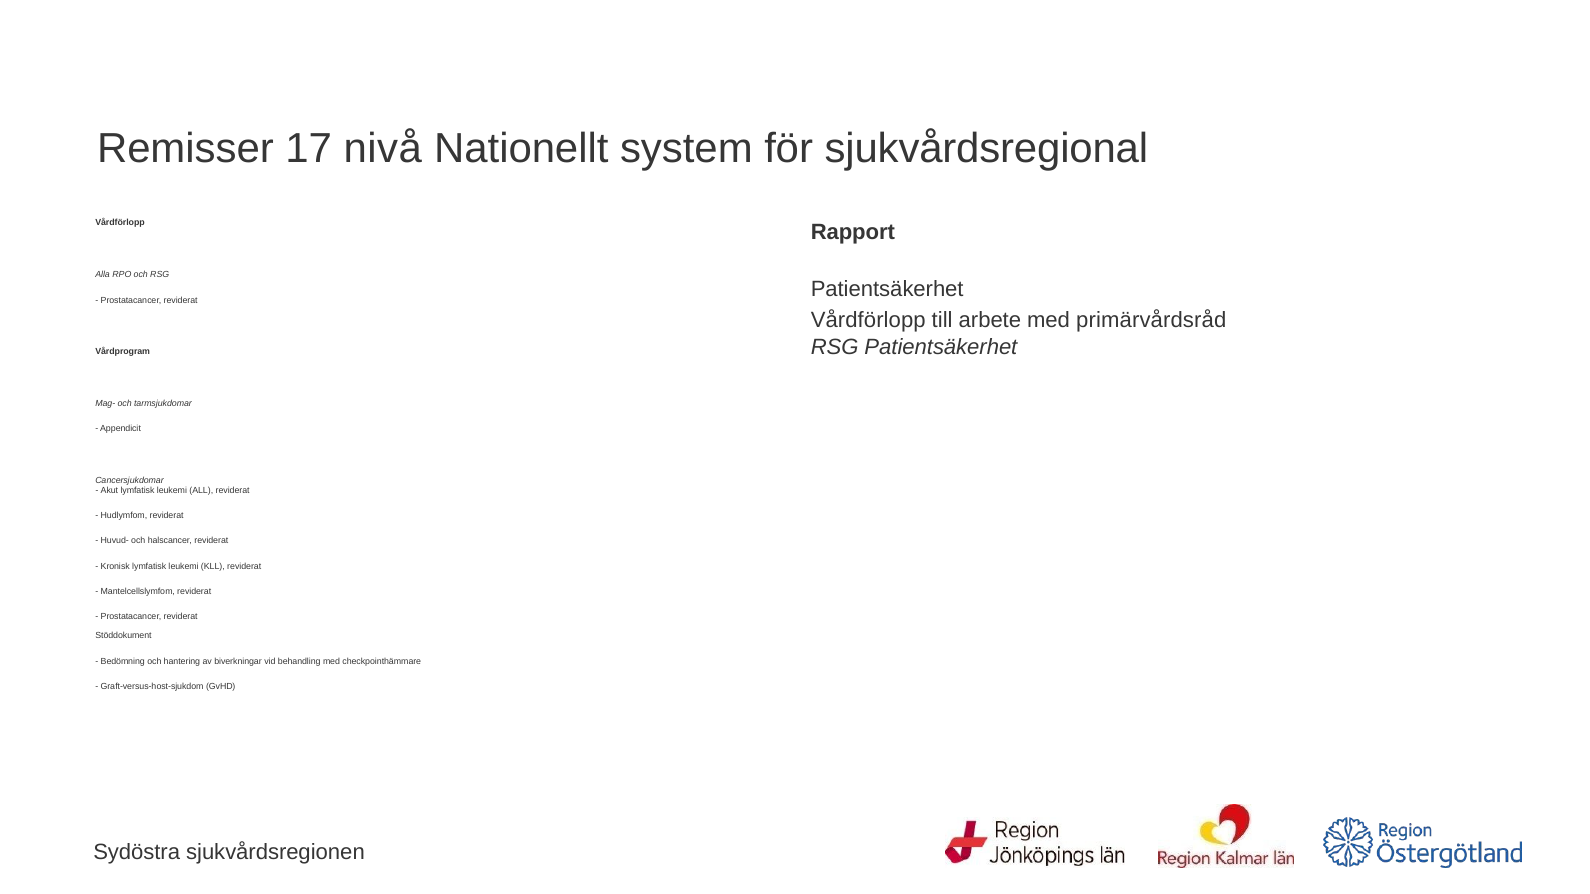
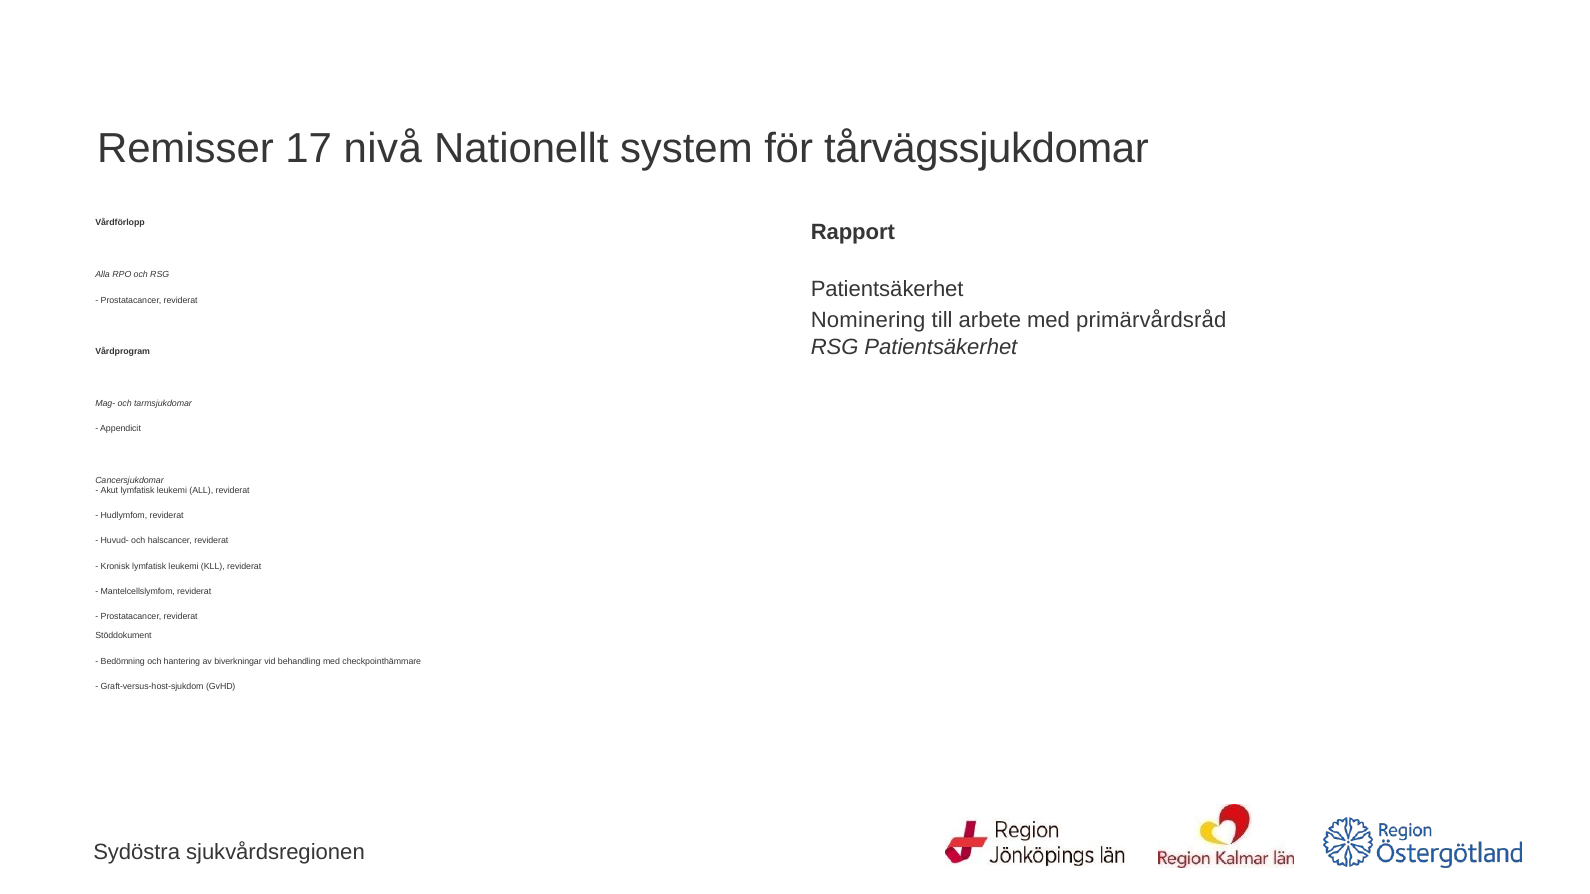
sjukvårdsregional: sjukvårdsregional -> tårvägssjukdomar
Vårdförlopp at (868, 321): Vårdförlopp -> Nominering
